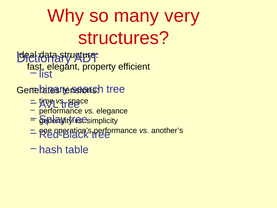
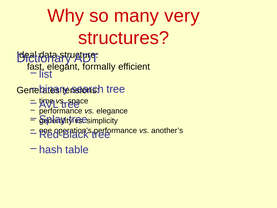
property: property -> formally
